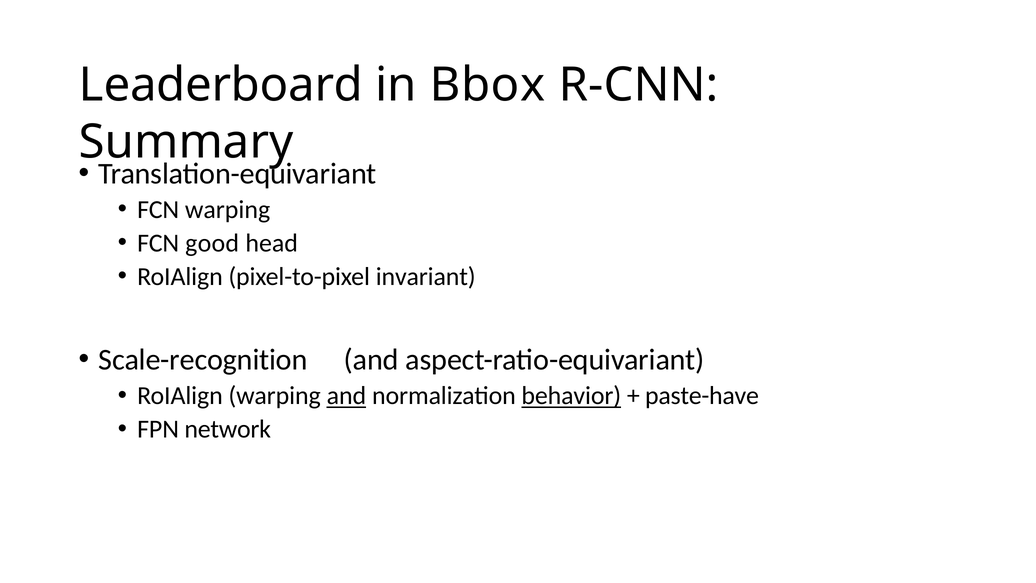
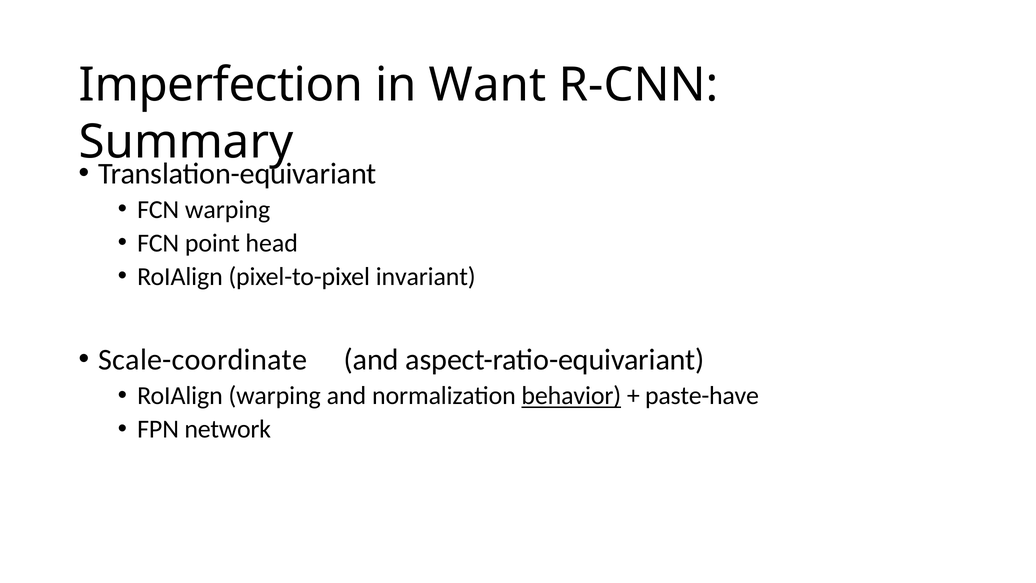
Leaderboard: Leaderboard -> Imperfection
Bbox: Bbox -> Want
good: good -> point
Scale-recognition: Scale-recognition -> Scale-coordinate
and at (346, 396) underline: present -> none
